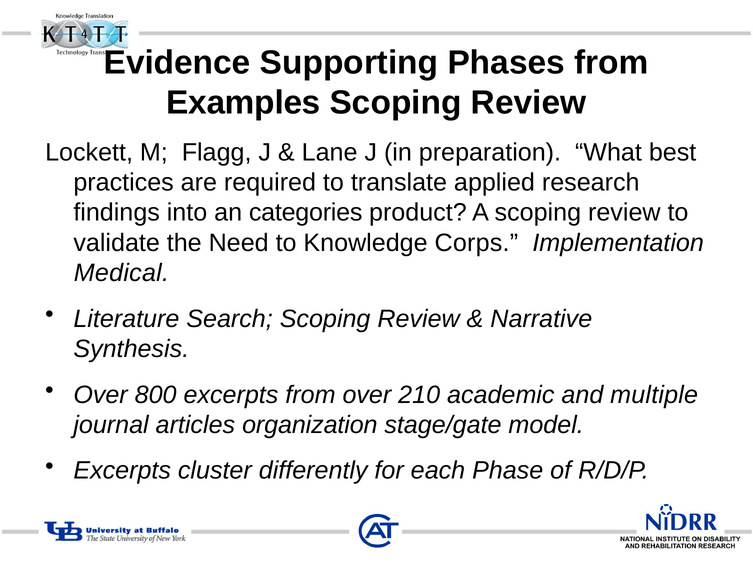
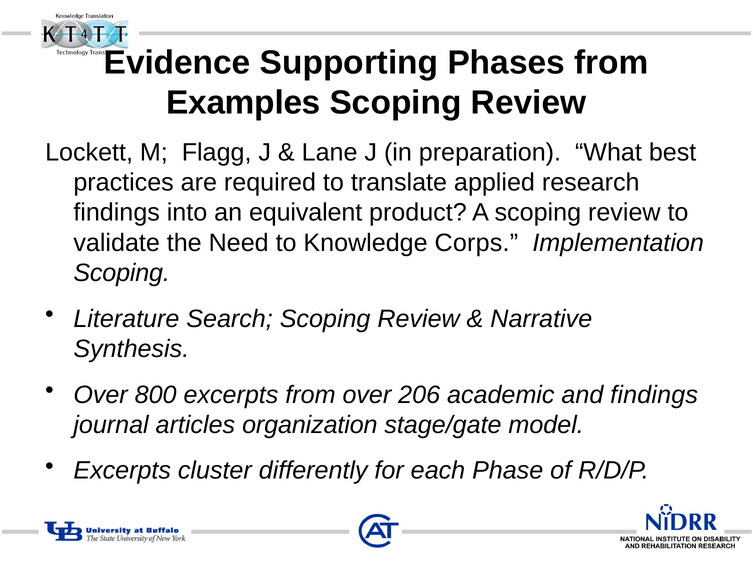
categories: categories -> equivalent
Medical at (121, 273): Medical -> Scoping
210: 210 -> 206
and multiple: multiple -> findings
